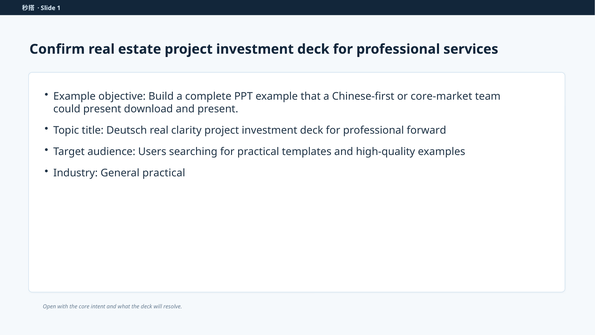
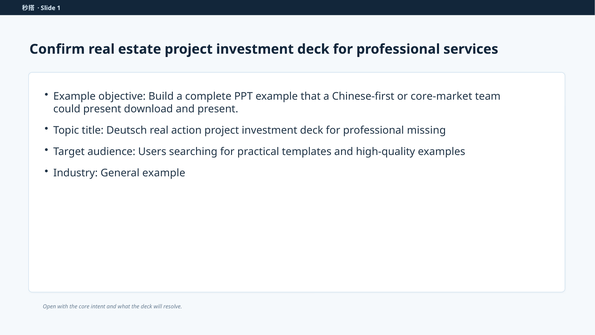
clarity: clarity -> action
forward: forward -> missing
General practical: practical -> example
